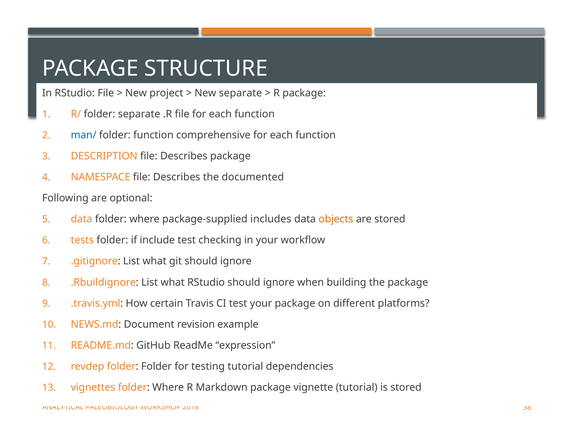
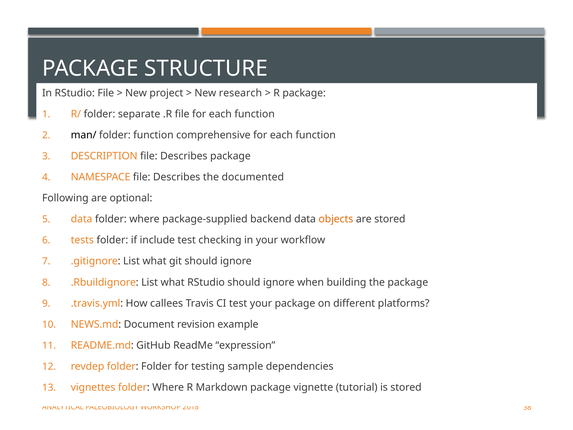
New separate: separate -> research
man/ colour: blue -> black
includes: includes -> backend
certain: certain -> callees
testing tutorial: tutorial -> sample
